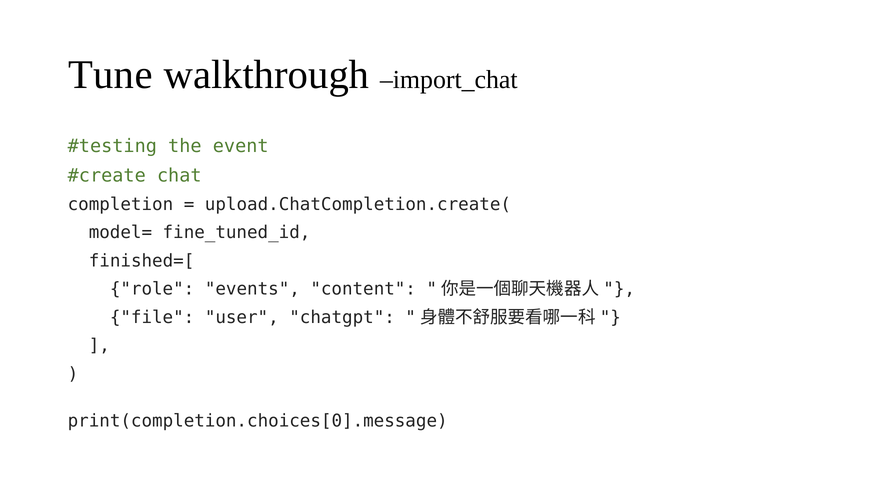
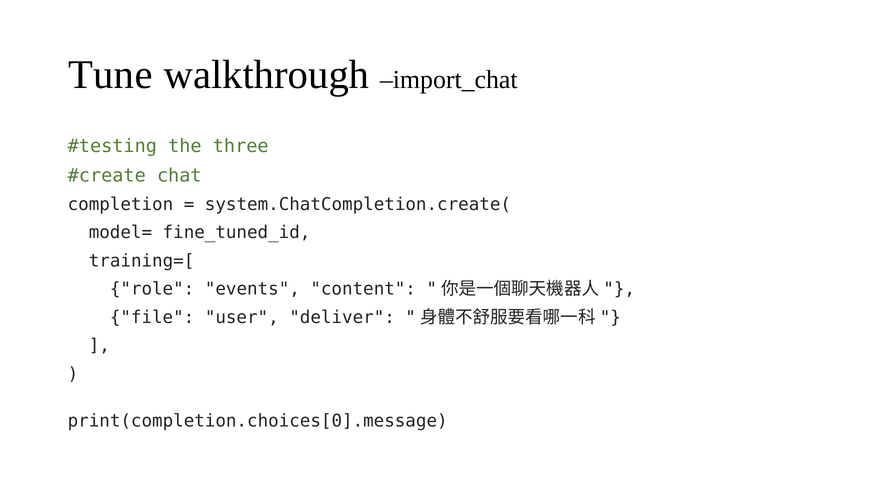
event: event -> three
upload.ChatCompletion.create(: upload.ChatCompletion.create( -> system.ChatCompletion.create(
finished=[: finished=[ -> training=[
chatgpt: chatgpt -> deliver
